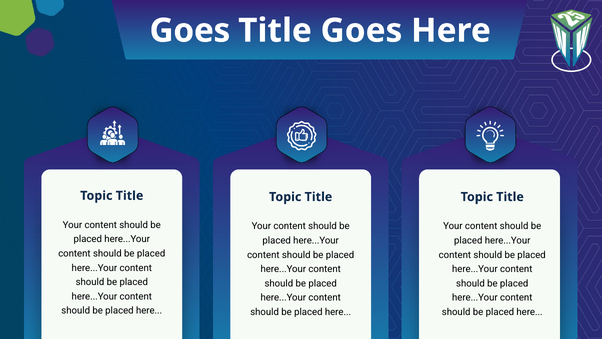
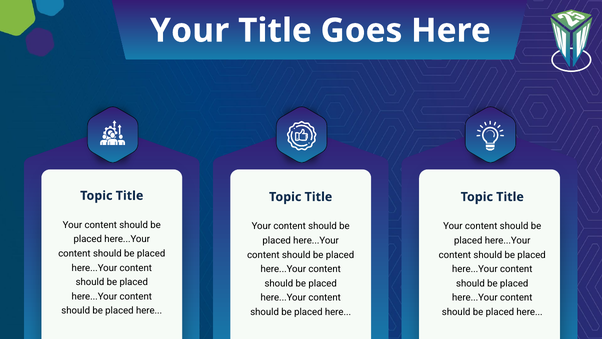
Goes at (190, 31): Goes -> Your
